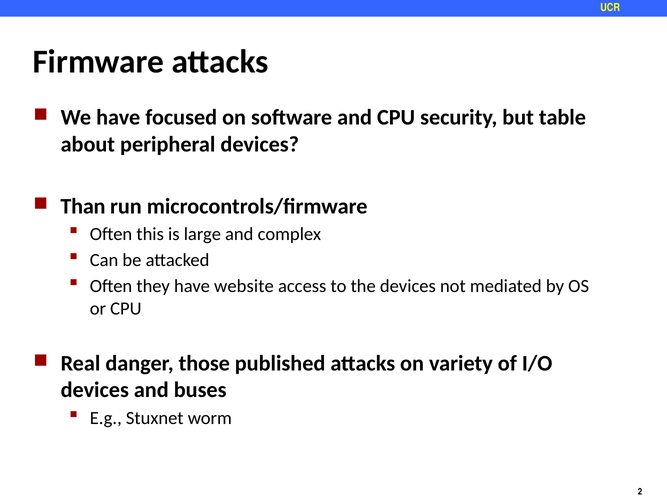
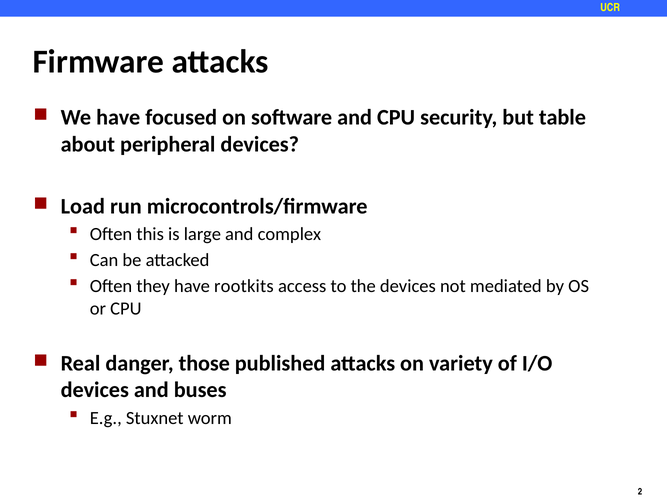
Than: Than -> Load
website: website -> rootkits
